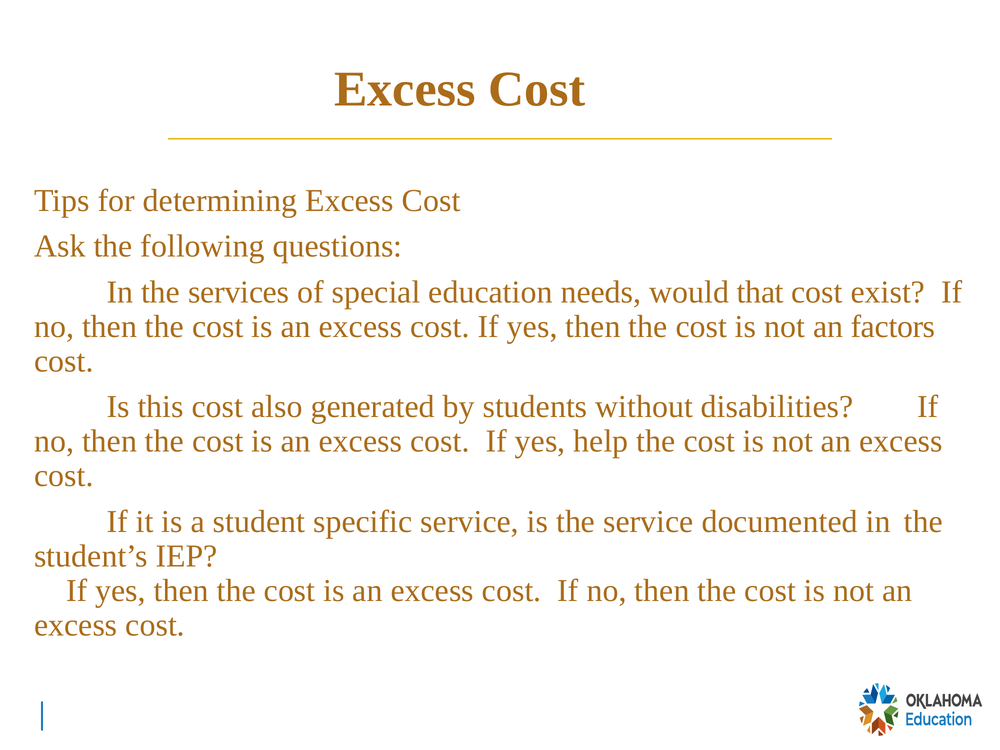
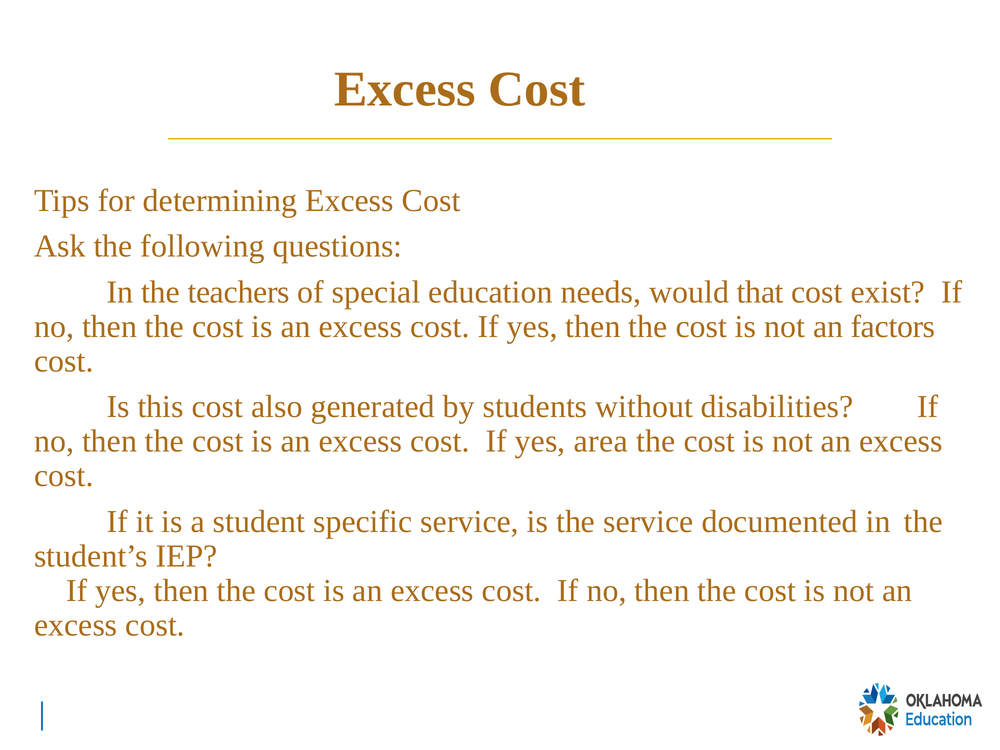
services: services -> teachers
help: help -> area
